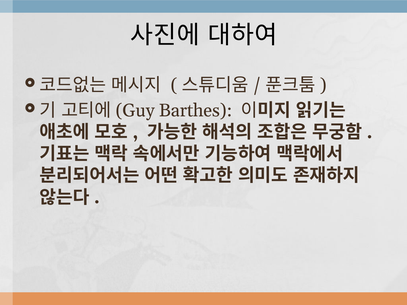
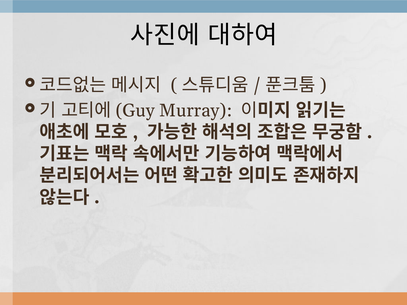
Barthes: Barthes -> Murray
